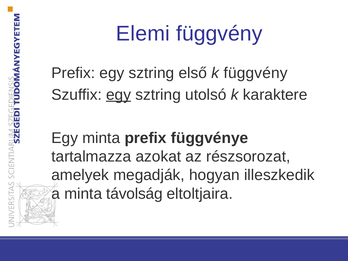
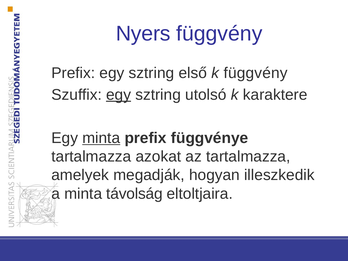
Elemi: Elemi -> Nyers
minta at (101, 138) underline: none -> present
az részsorozat: részsorozat -> tartalmazza
